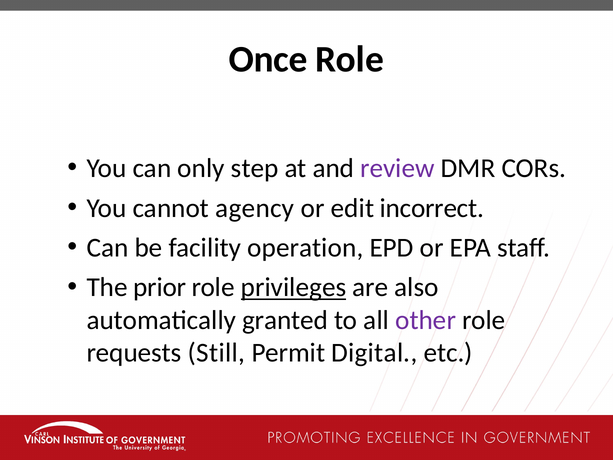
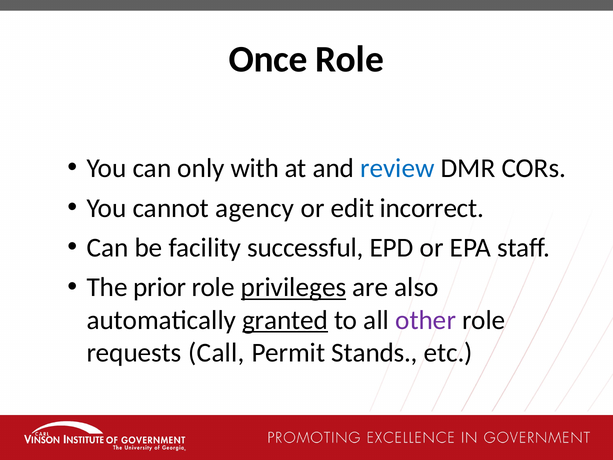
step: step -> with
review colour: purple -> blue
operation: operation -> successful
granted underline: none -> present
Still: Still -> Call
Digital: Digital -> Stands
